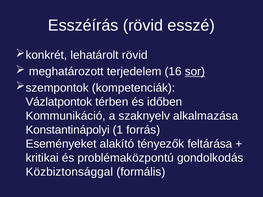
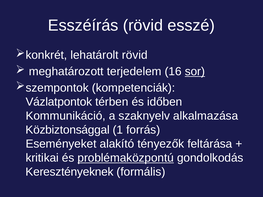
Konstantinápolyi: Konstantinápolyi -> Közbiztonsággal
problémaközpontú underline: none -> present
Közbiztonsággal: Közbiztonsággal -> Keresztényeknek
